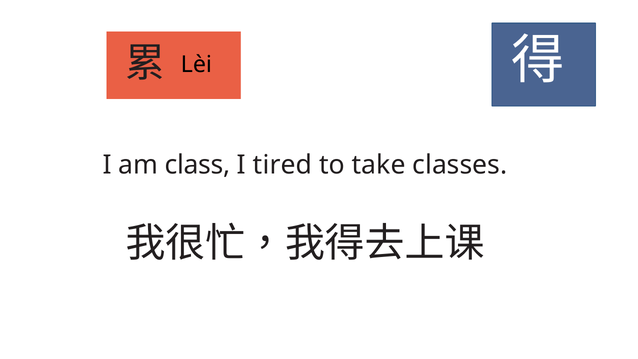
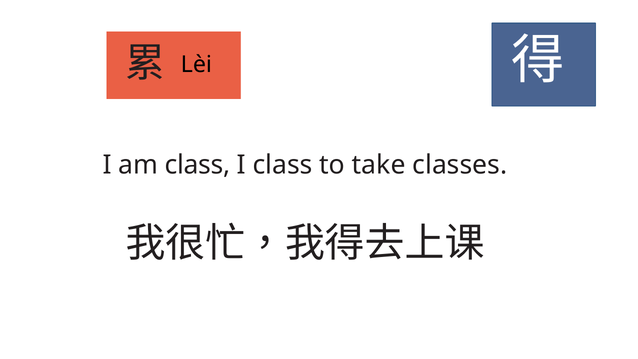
I tired: tired -> class
